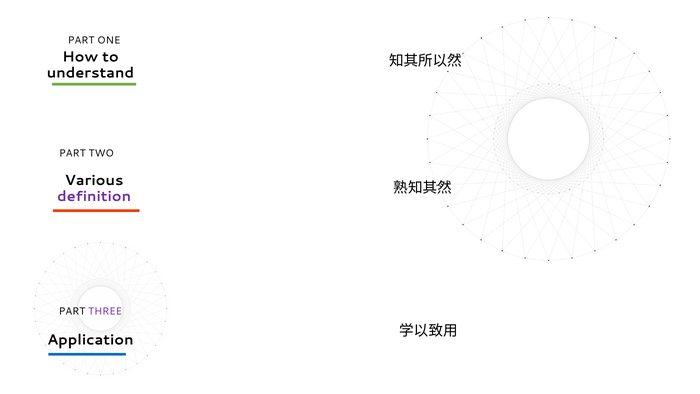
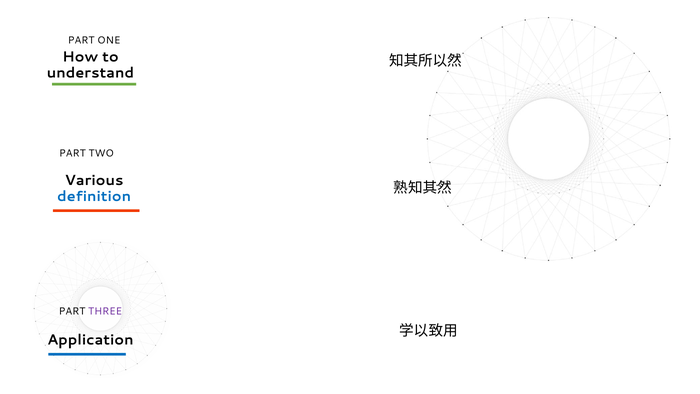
definition colour: purple -> blue
